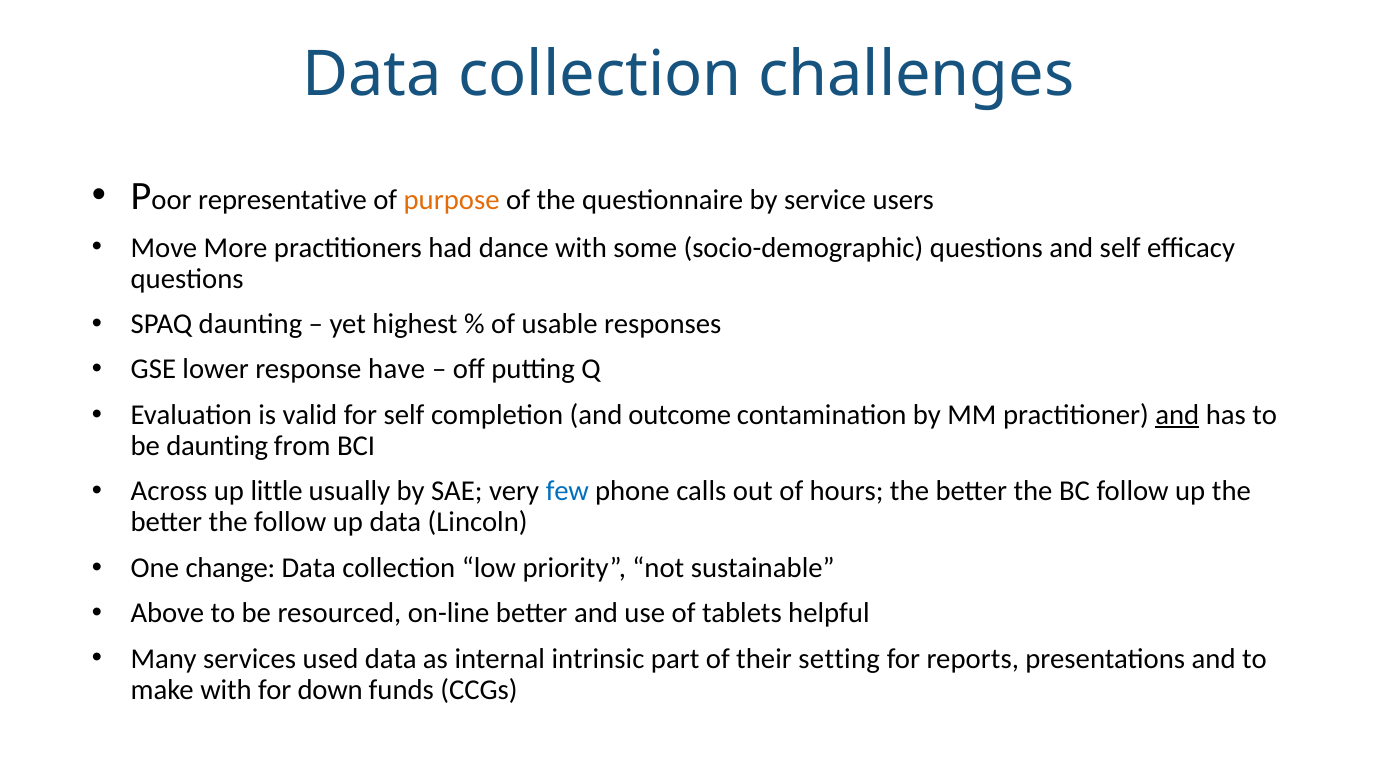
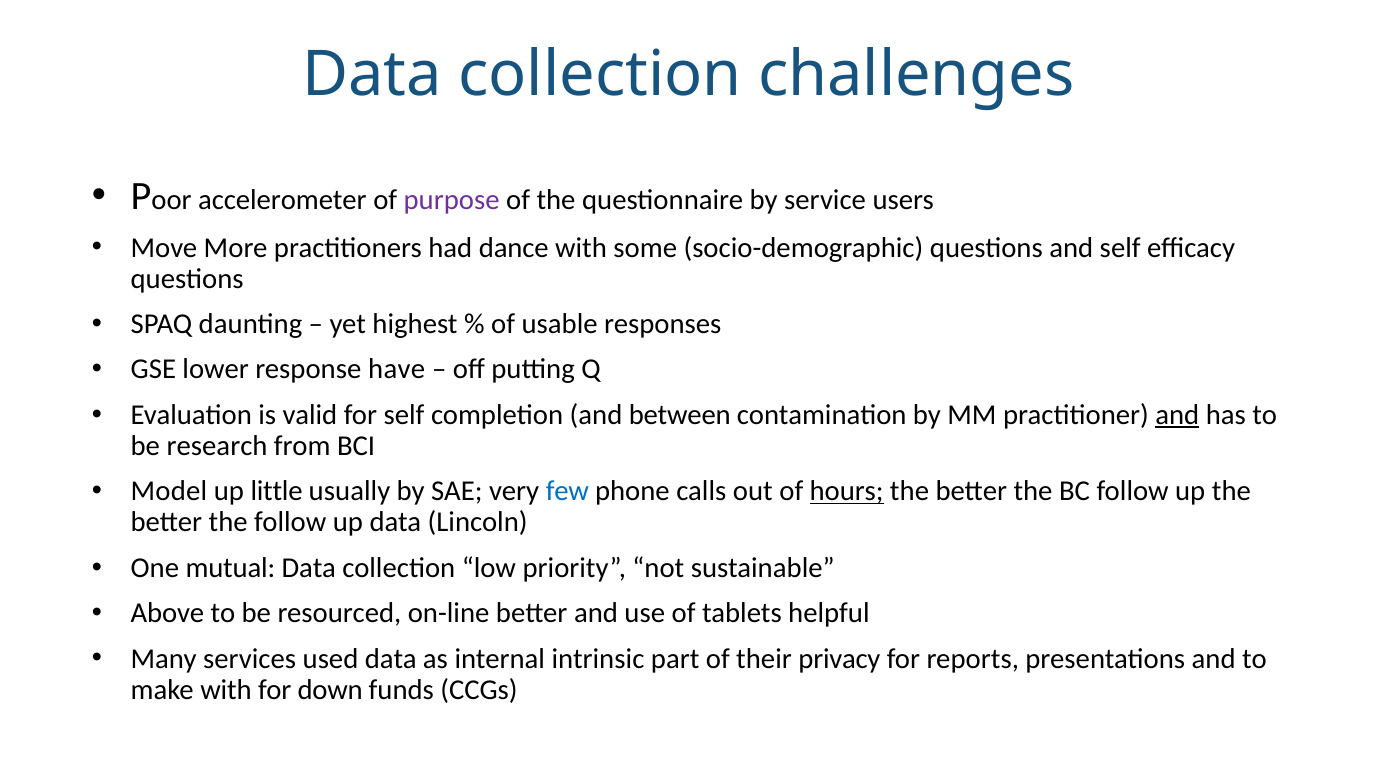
representative: representative -> accelerometer
purpose colour: orange -> purple
outcome: outcome -> between
be daunting: daunting -> research
Across: Across -> Model
hours underline: none -> present
change: change -> mutual
setting: setting -> privacy
